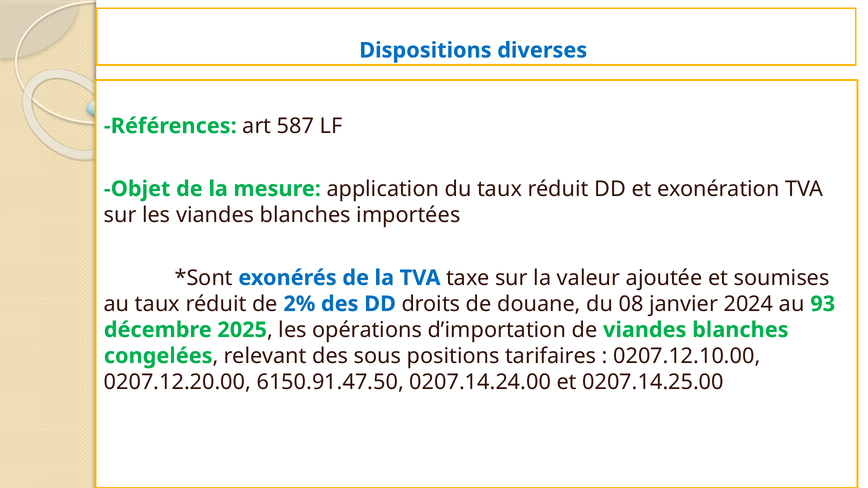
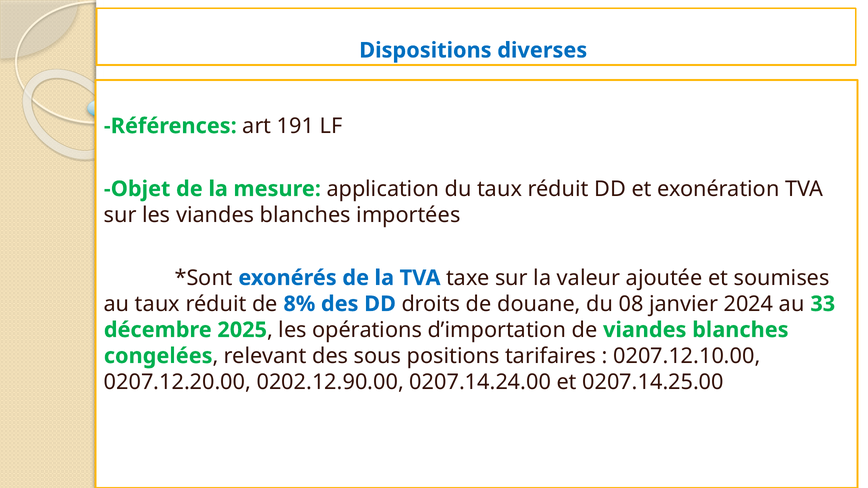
587: 587 -> 191
2%: 2% -> 8%
93: 93 -> 33
6150.91.47.50: 6150.91.47.50 -> 0202.12.90.00
